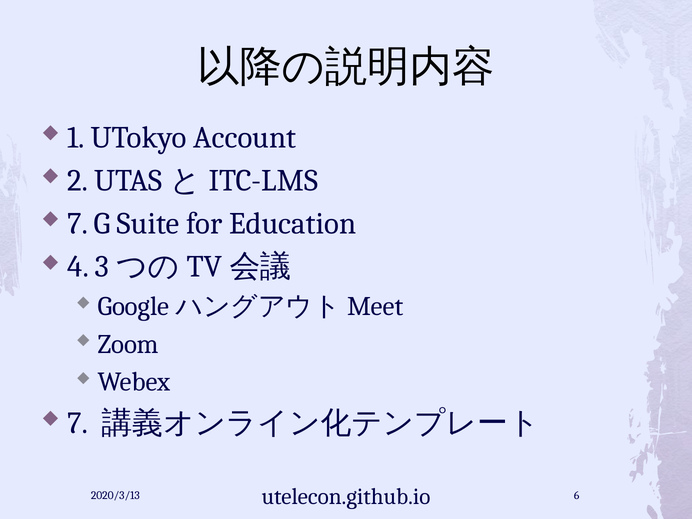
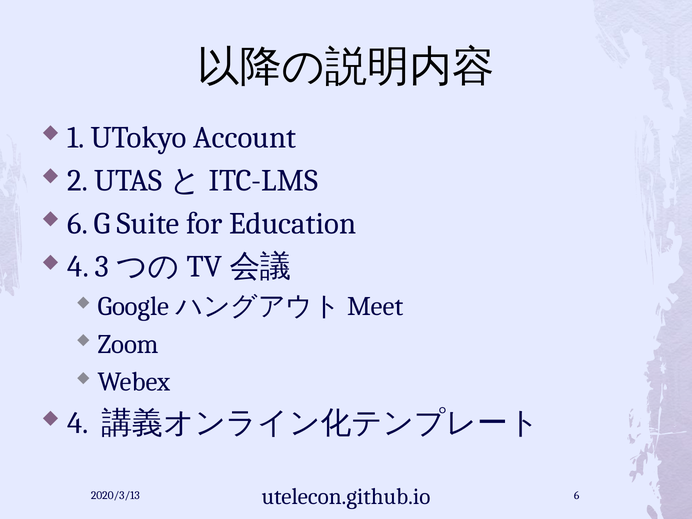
7 at (78, 224): 7 -> 6
7 at (78, 423): 7 -> 4
